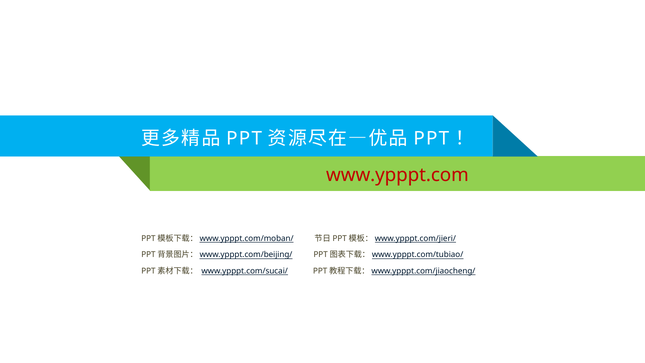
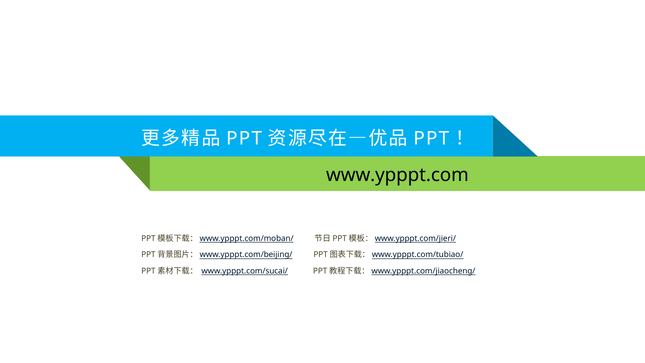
www.ypppt.com colour: red -> black
